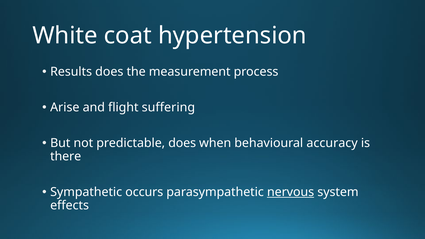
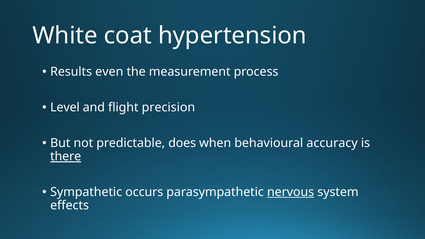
Results does: does -> even
Arise: Arise -> Level
suffering: suffering -> precision
there underline: none -> present
